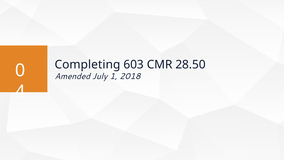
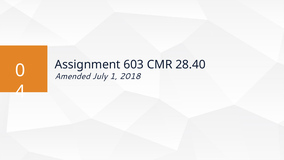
Completing: Completing -> Assignment
28.50: 28.50 -> 28.40
